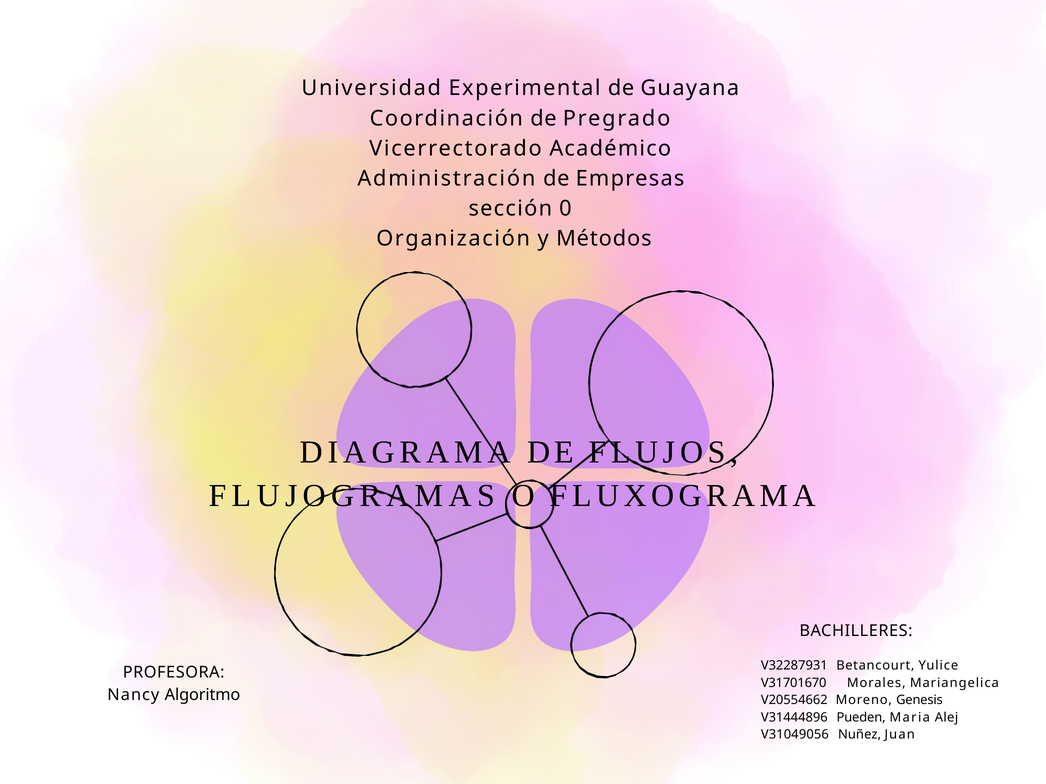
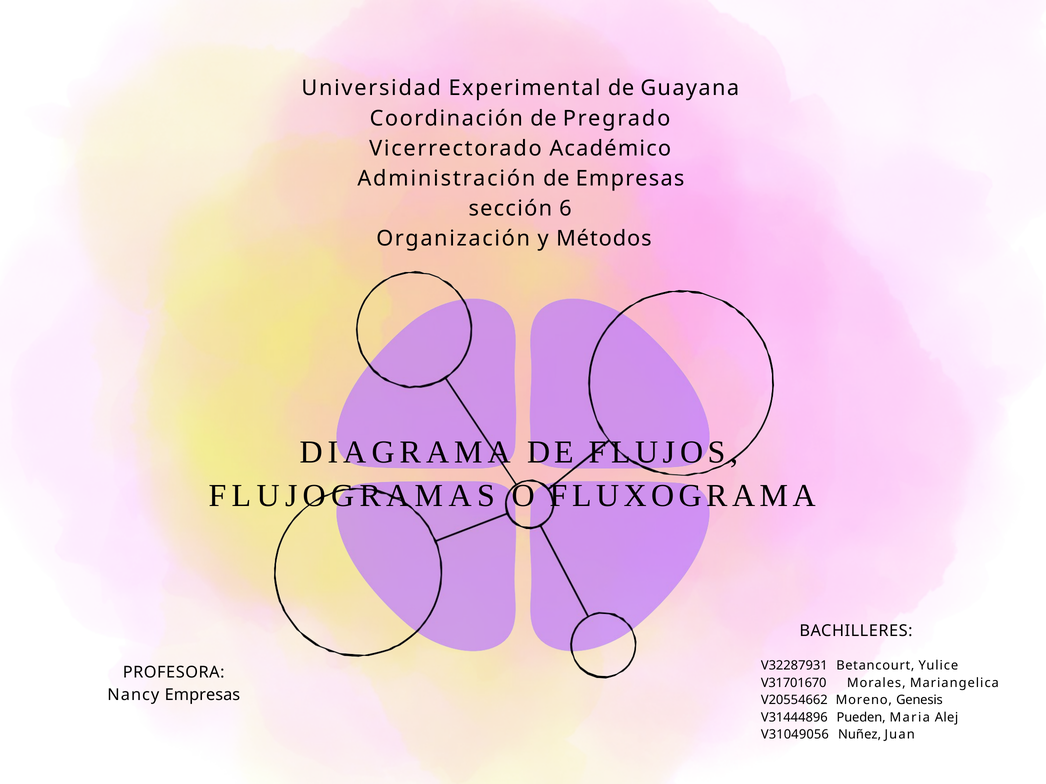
0: 0 -> 6
Nancy Algoritmo: Algoritmo -> Empresas
